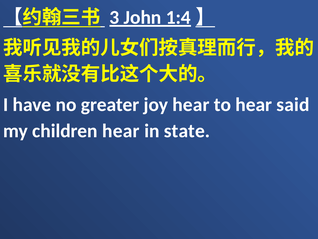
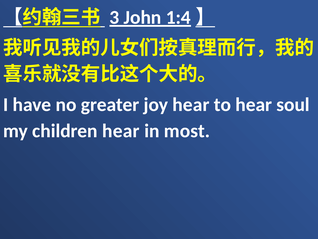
said: said -> soul
state: state -> most
